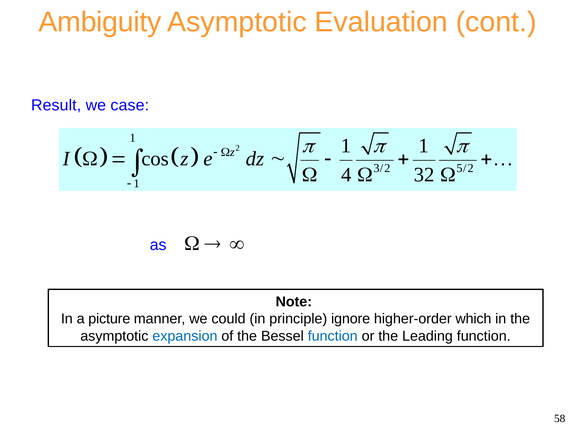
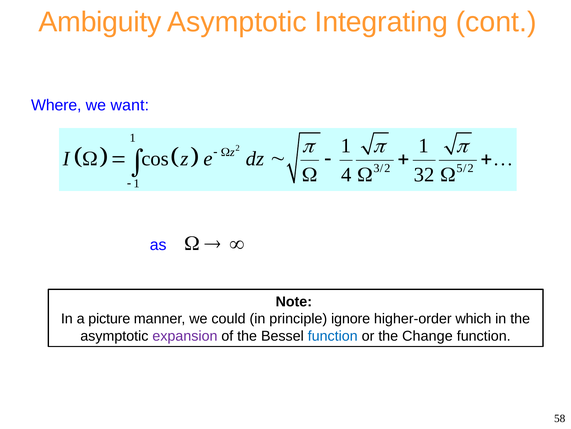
Evaluation: Evaluation -> Integrating
Result: Result -> Where
case: case -> want
expansion colour: blue -> purple
Leading: Leading -> Change
